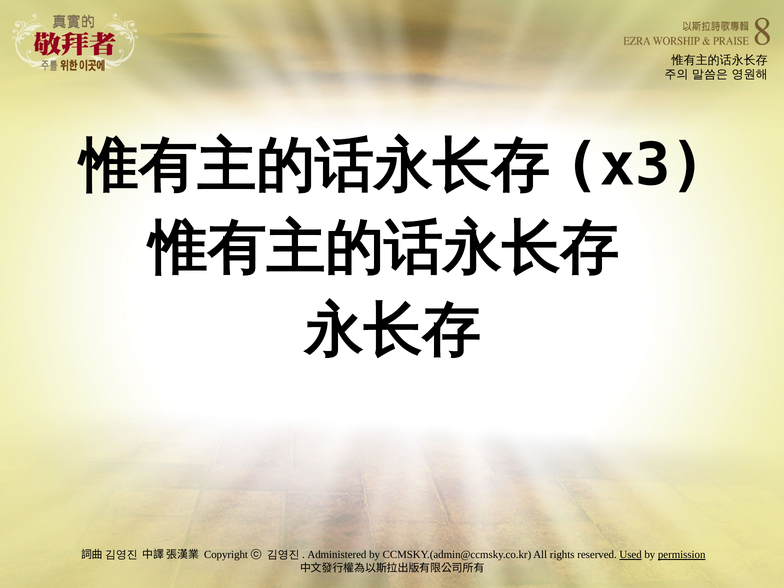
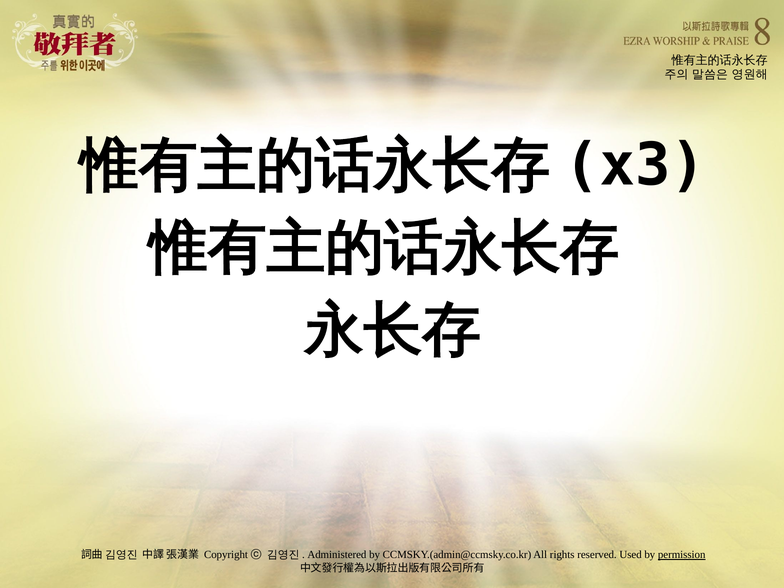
Used underline: present -> none
